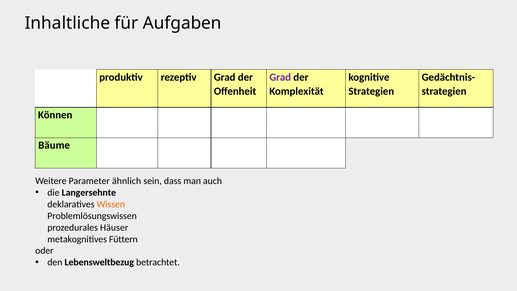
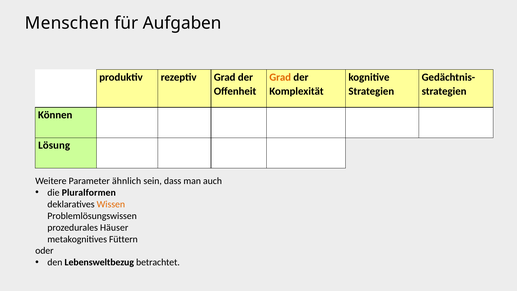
Inhaltliche: Inhaltliche -> Menschen
Grad at (280, 77) colour: purple -> orange
Bäume: Bäume -> Lösung
Langersehnte: Langersehnte -> Pluralformen
